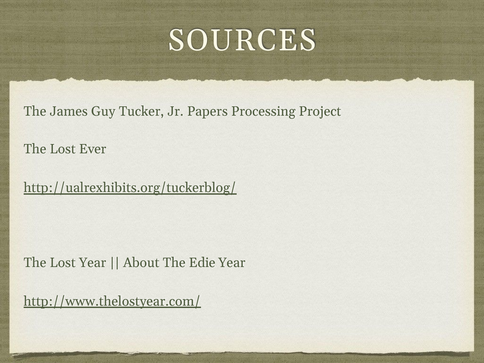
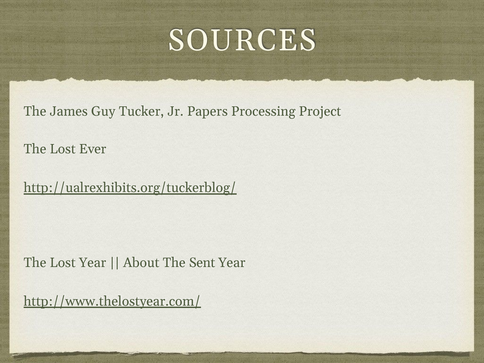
Edie: Edie -> Sent
